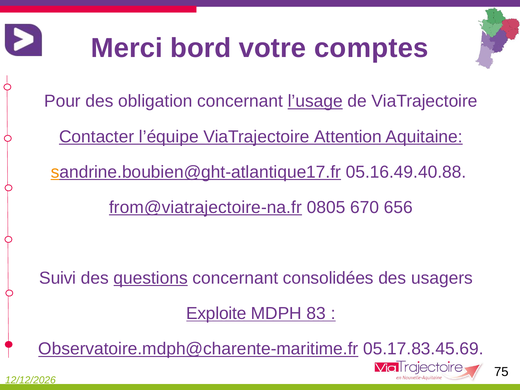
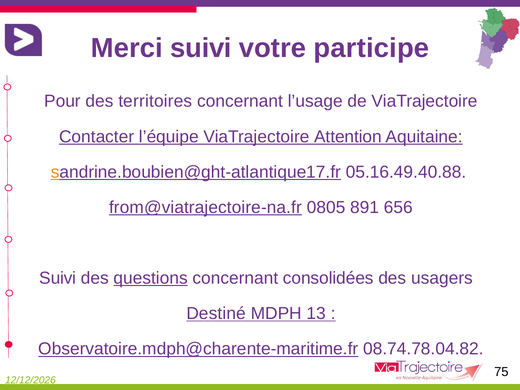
Merci bord: bord -> suivi
comptes: comptes -> participe
obligation: obligation -> territoires
l’usage underline: present -> none
670: 670 -> 891
Exploite: Exploite -> Destiné
83: 83 -> 13
05.17.83.45.69: 05.17.83.45.69 -> 08.74.78.04.82
